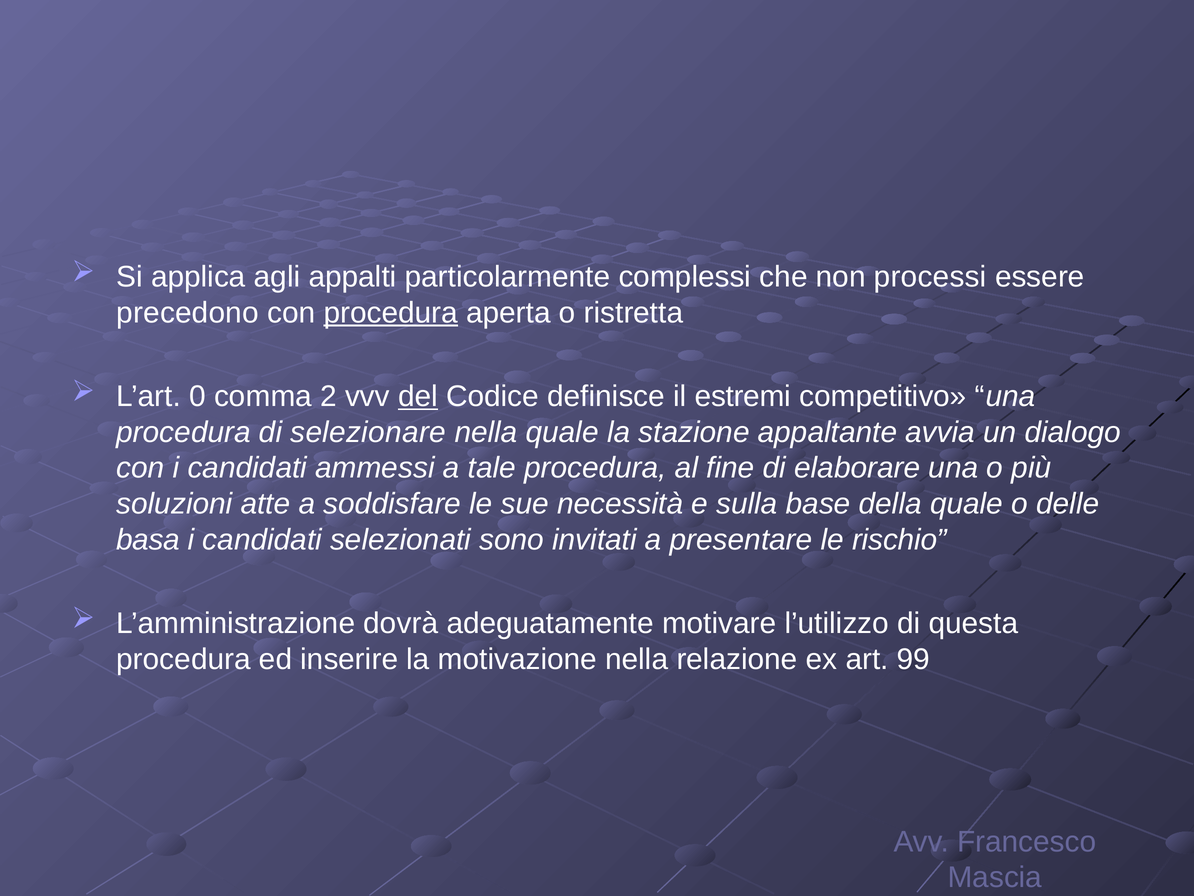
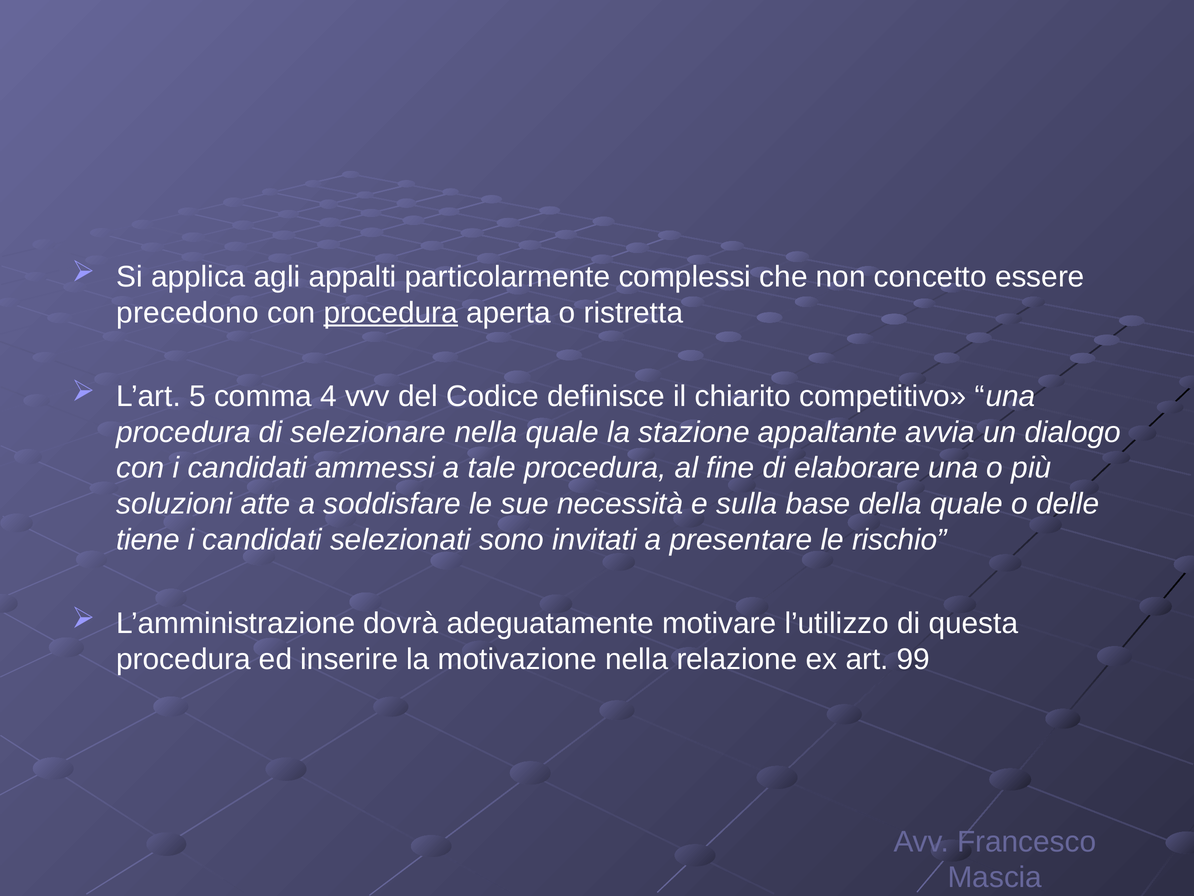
processi: processi -> concetto
0: 0 -> 5
2: 2 -> 4
del underline: present -> none
estremi: estremi -> chiarito
basa: basa -> tiene
